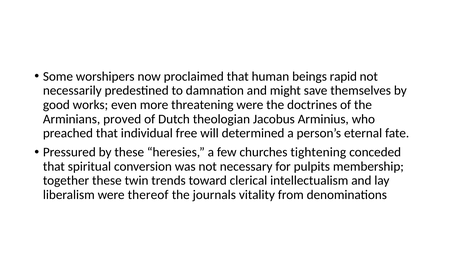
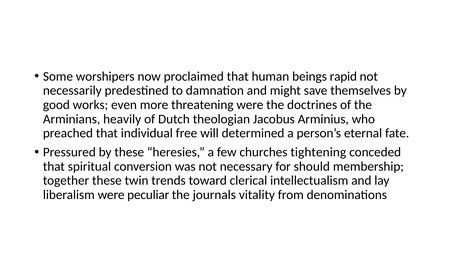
proved: proved -> heavily
pulpits: pulpits -> should
thereof: thereof -> peculiar
